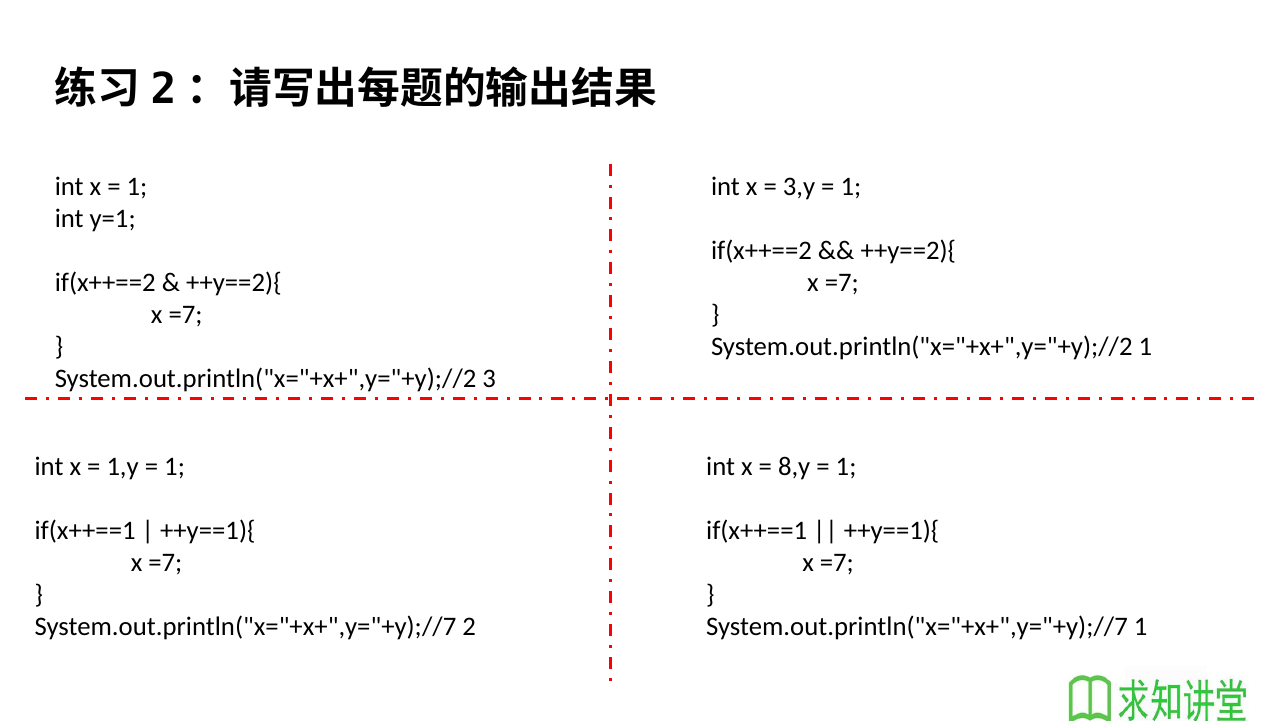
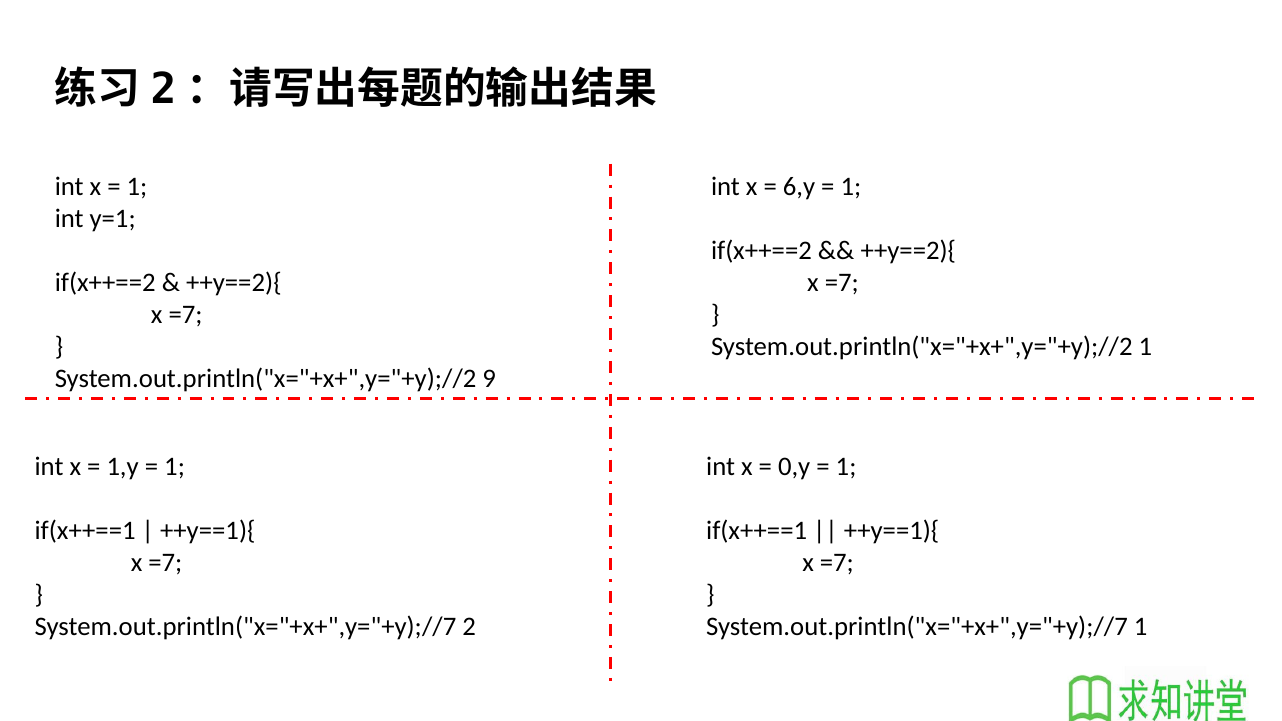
3,y: 3,y -> 6,y
3: 3 -> 9
8,y: 8,y -> 0,y
